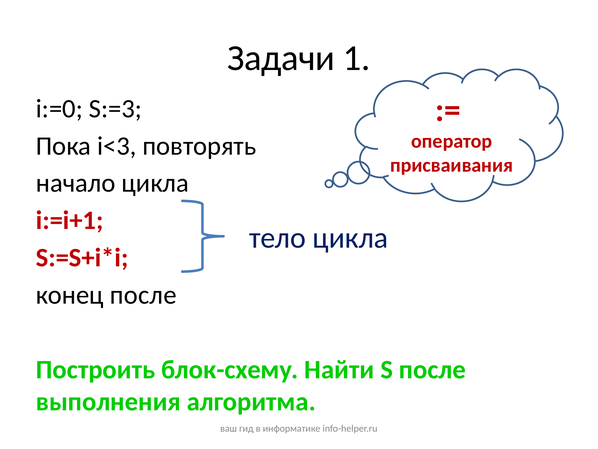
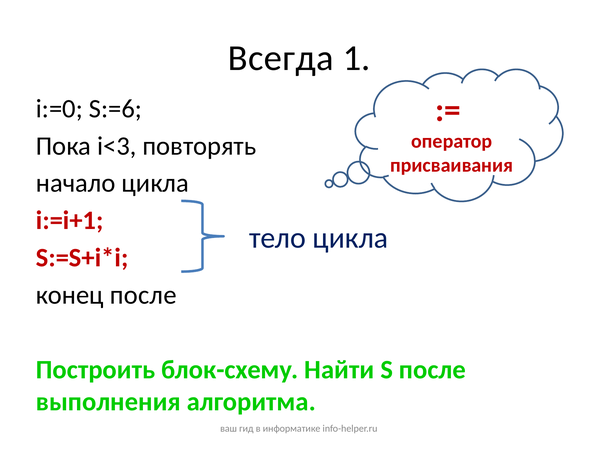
Задачи: Задачи -> Всегда
S:=3: S:=3 -> S:=6
